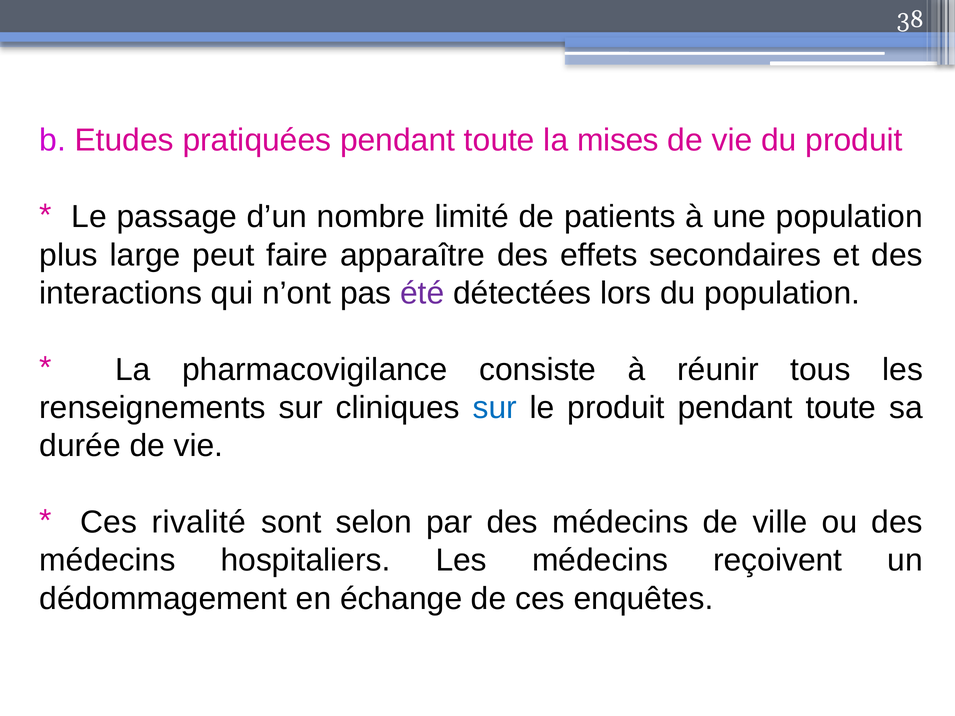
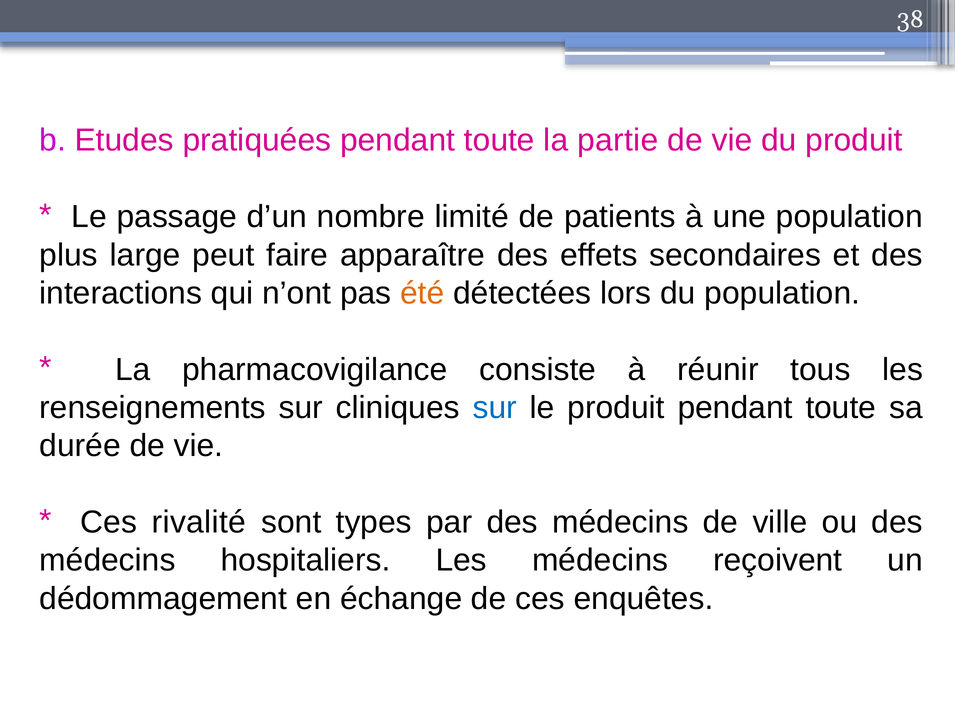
mises: mises -> partie
été colour: purple -> orange
selon: selon -> types
